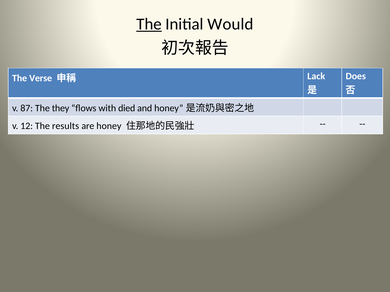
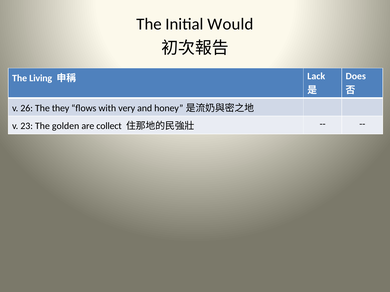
The at (149, 24) underline: present -> none
Verse: Verse -> Living
87: 87 -> 26
died: died -> very
12: 12 -> 23
results: results -> golden
are honey: honey -> collect
